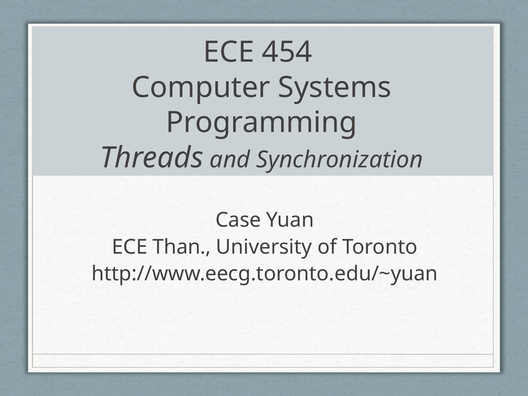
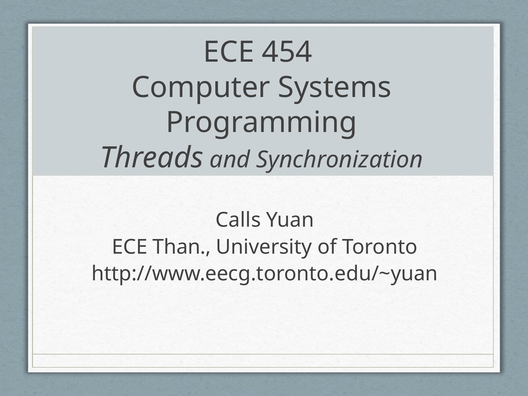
Case: Case -> Calls
